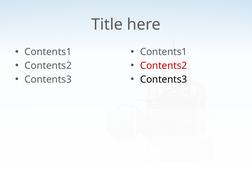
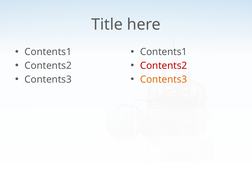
Contents3 at (164, 79) colour: black -> orange
